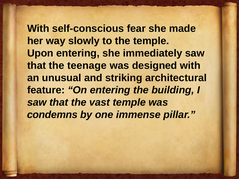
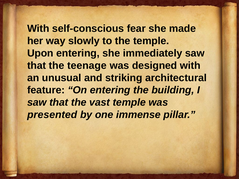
condemns: condemns -> presented
